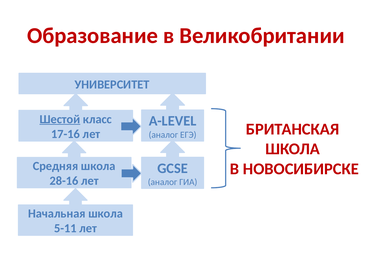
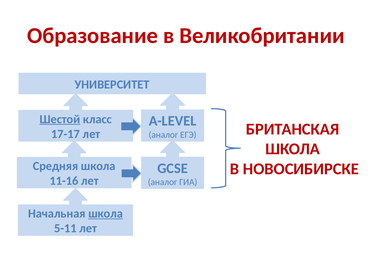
17-16: 17-16 -> 17-17
28-16: 28-16 -> 11-16
школа at (106, 213) underline: none -> present
